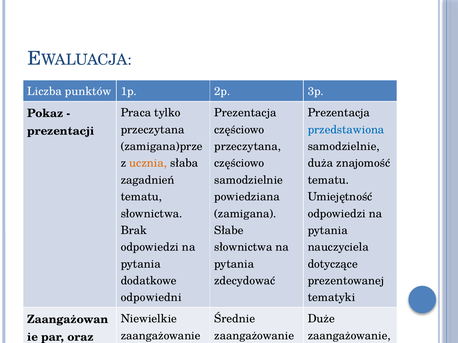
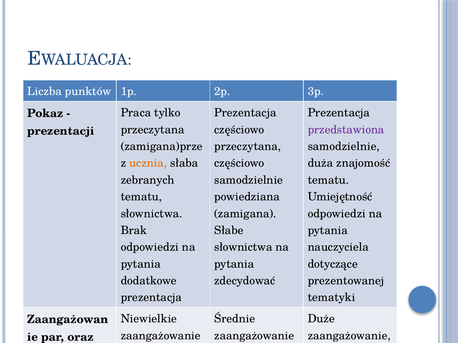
przedstawiona colour: blue -> purple
zagadnień: zagadnień -> zebranych
odpowiedni at (151, 298): odpowiedni -> prezentacja
